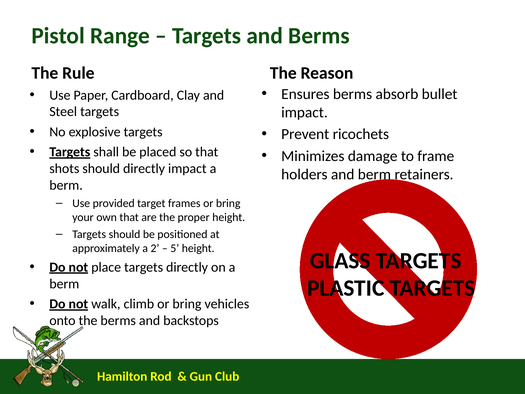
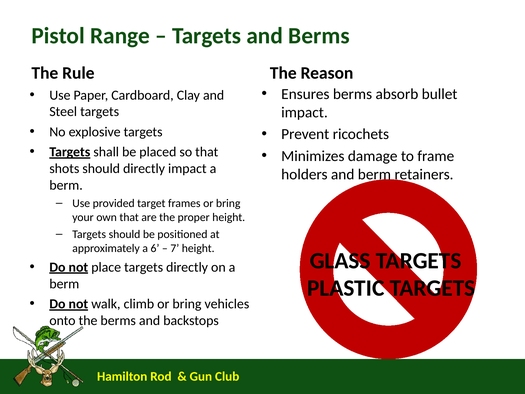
2: 2 -> 6
5: 5 -> 7
